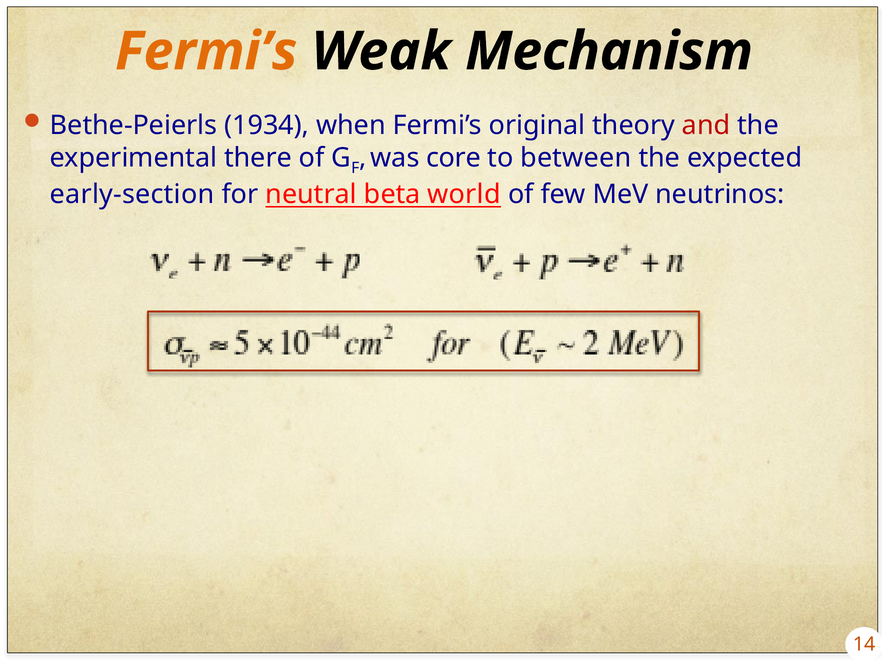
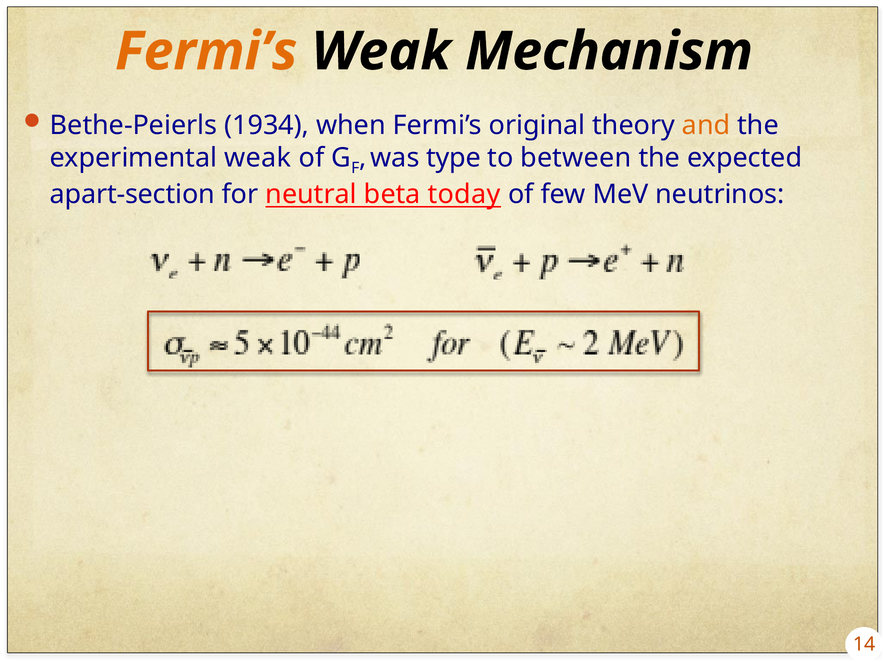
and colour: red -> orange
experimental there: there -> weak
core: core -> type
early-section: early-section -> apart-section
world: world -> today
